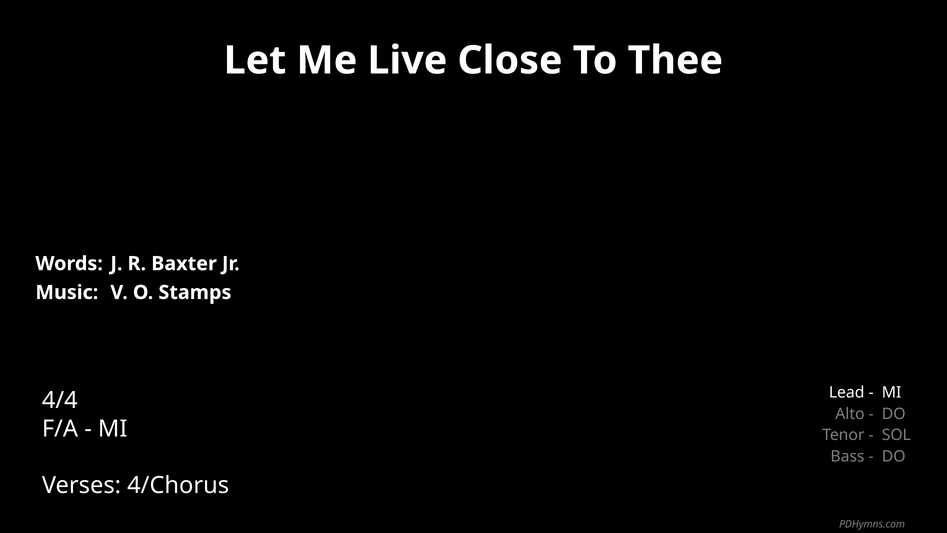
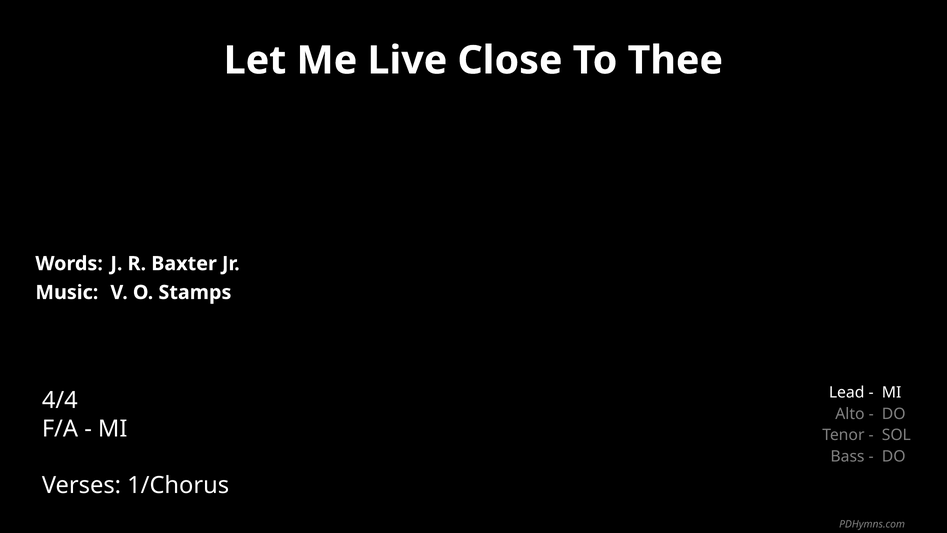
4/Chorus: 4/Chorus -> 1/Chorus
